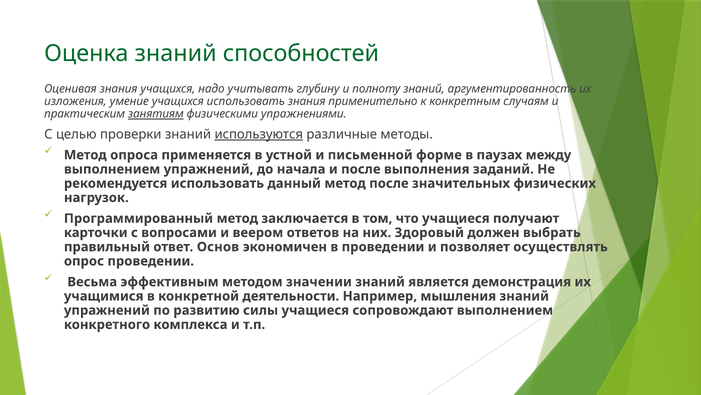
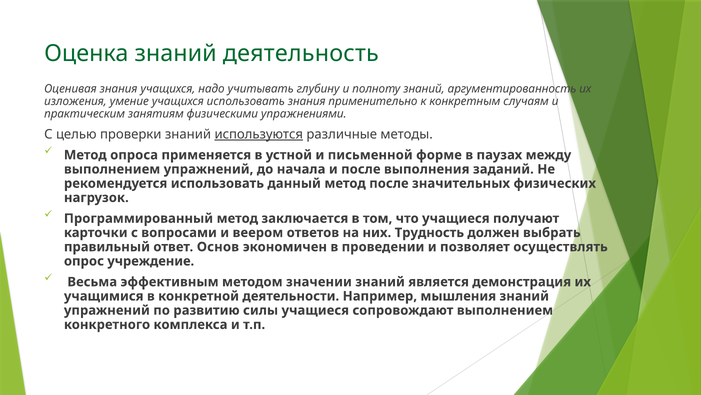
способностей: способностей -> деятельность
занятиям underline: present -> none
Здоровый: Здоровый -> Трудность
опрос проведении: проведении -> учреждение
